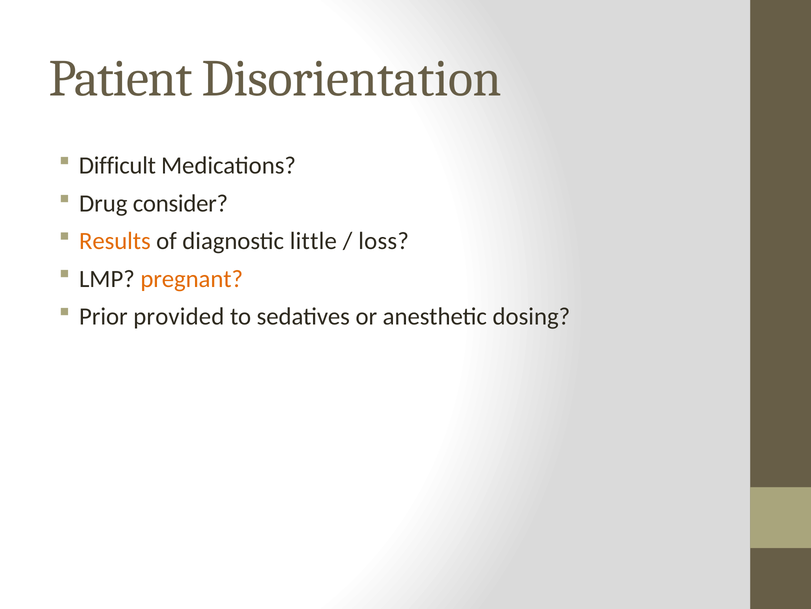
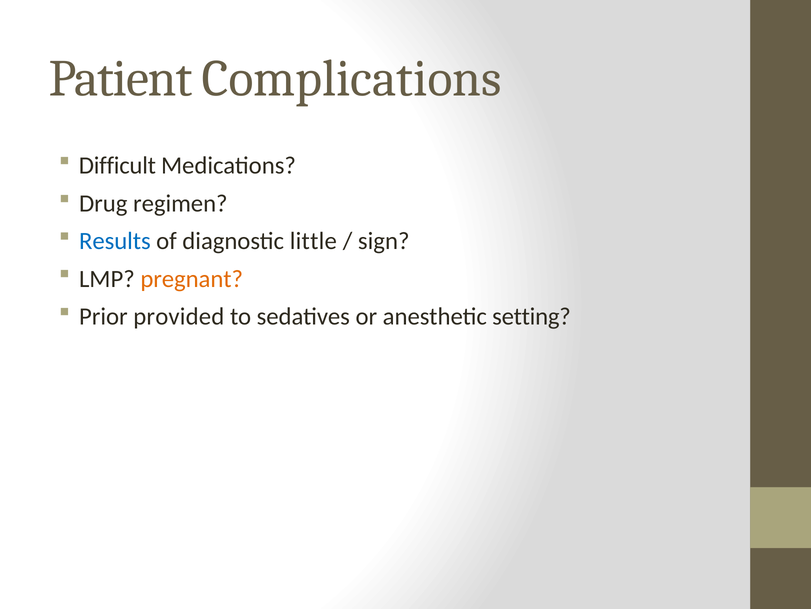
Disorientation: Disorientation -> Complications
consider: consider -> regimen
Results colour: orange -> blue
loss: loss -> sign
dosing: dosing -> setting
